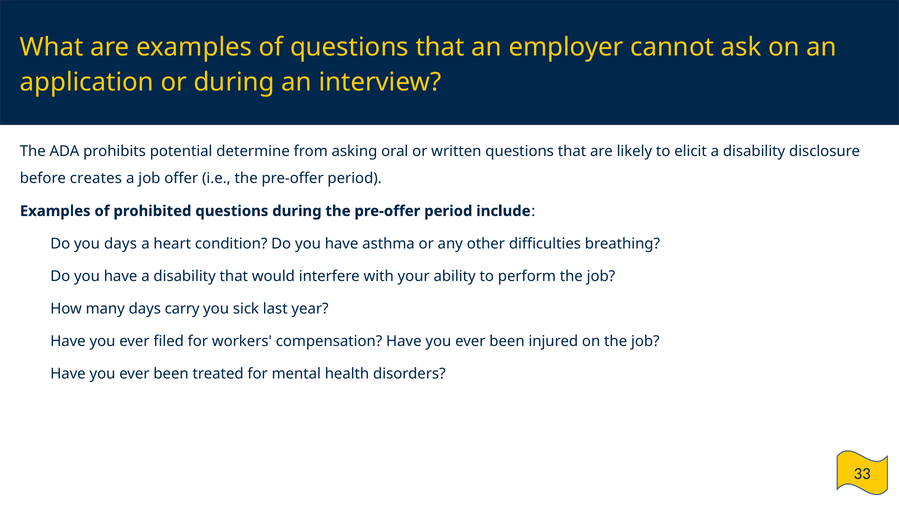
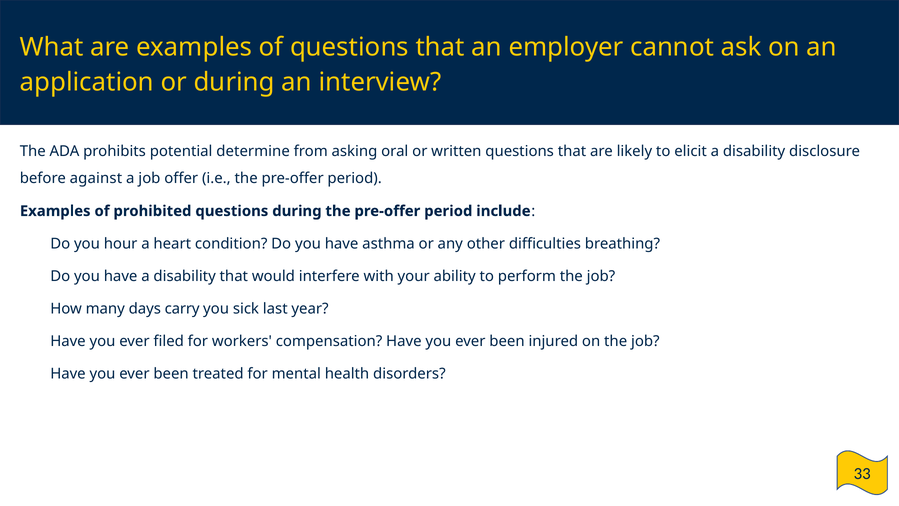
creates: creates -> against
you days: days -> hour
